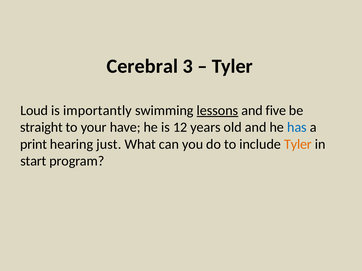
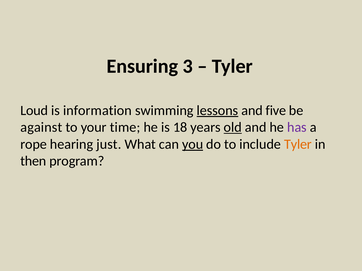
Cerebral: Cerebral -> Ensuring
importantly: importantly -> information
straight: straight -> against
have: have -> time
12: 12 -> 18
old underline: none -> present
has colour: blue -> purple
print: print -> rope
you underline: none -> present
start: start -> then
